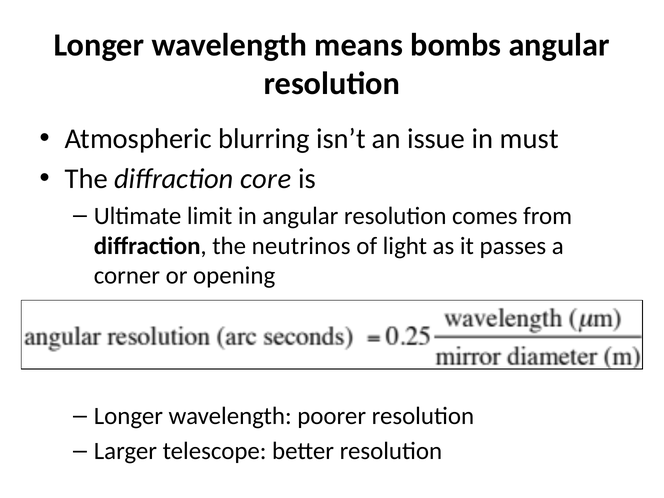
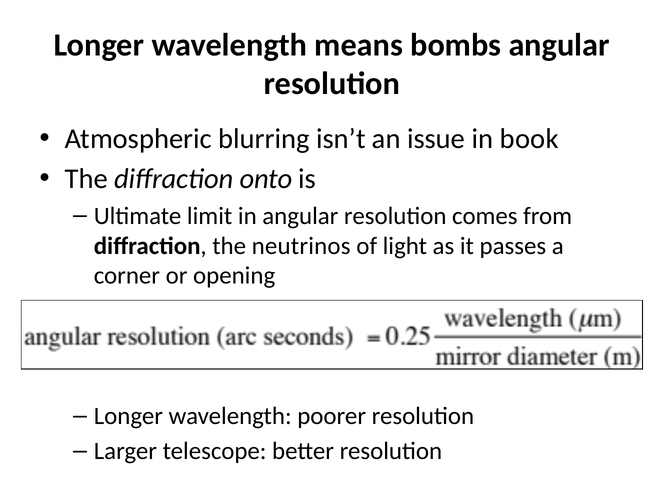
must: must -> book
core: core -> onto
